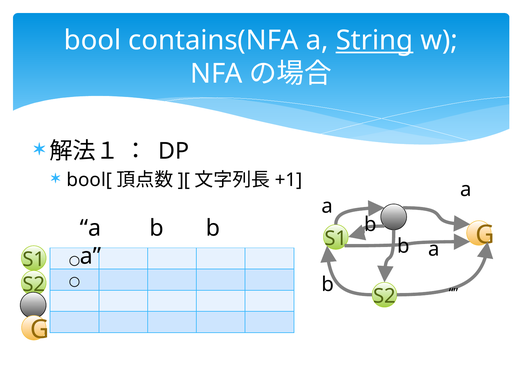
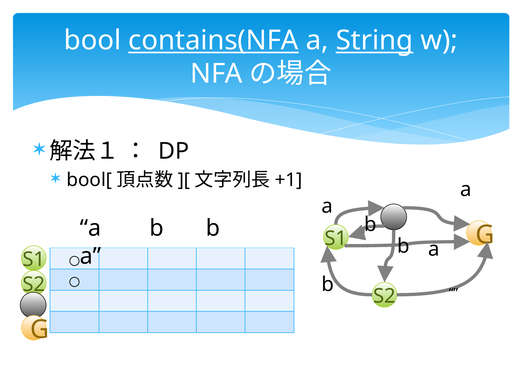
contains(NFA underline: none -> present
